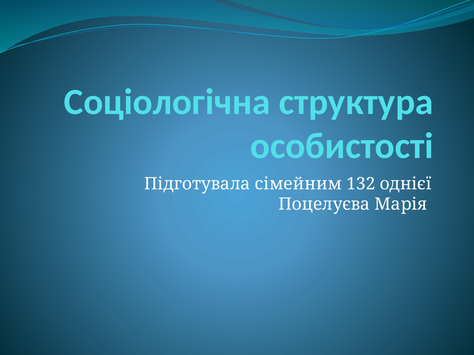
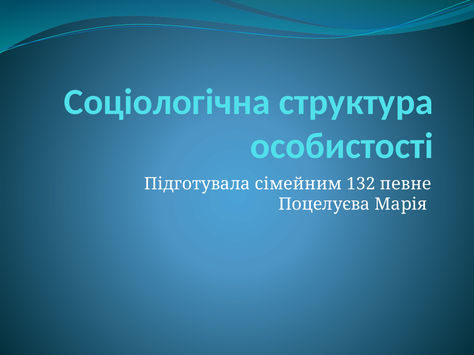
однієї: однієї -> певне
